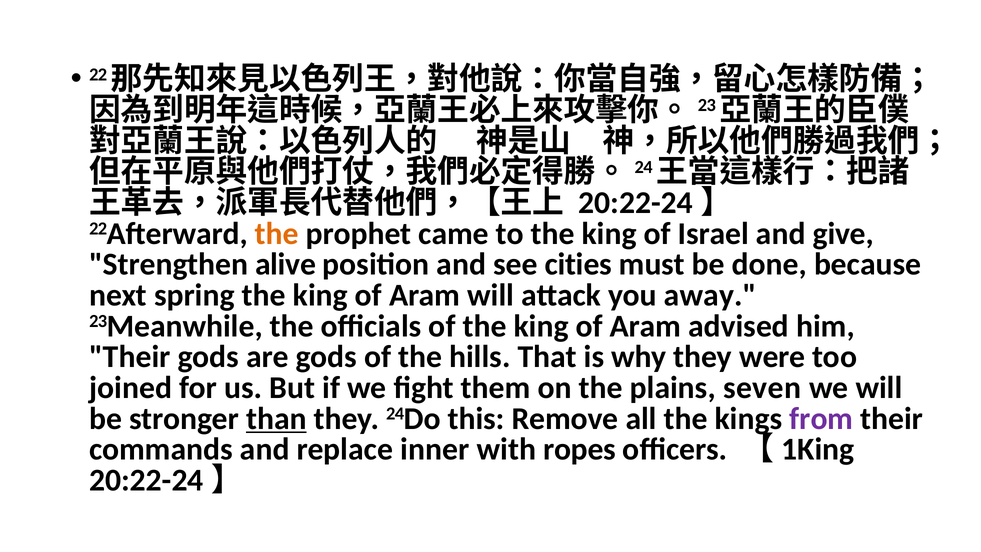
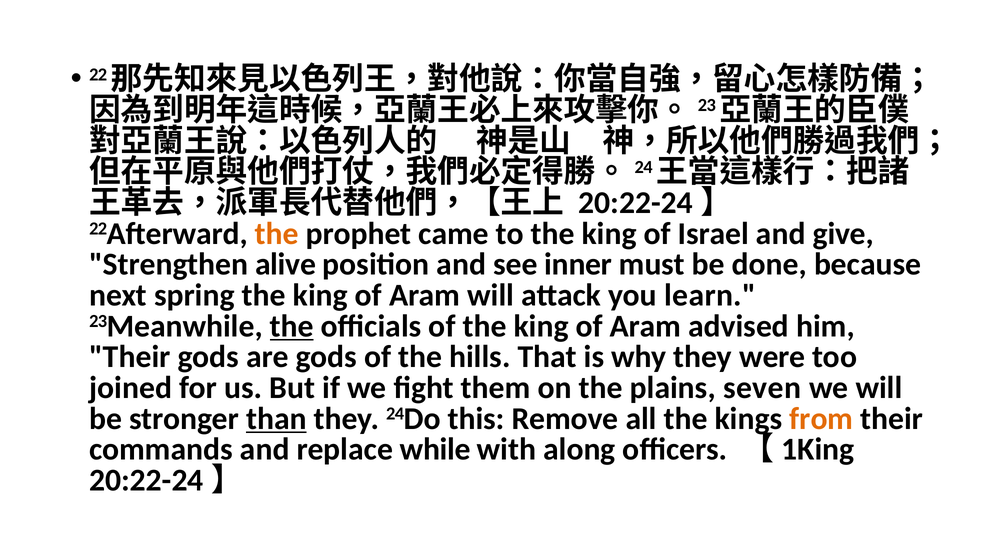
cities: cities -> inner
away: away -> learn
the at (292, 326) underline: none -> present
from colour: purple -> orange
inner: inner -> while
ropes: ropes -> along
